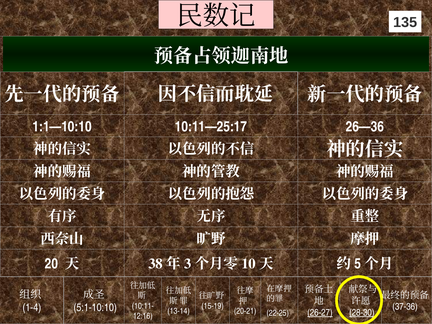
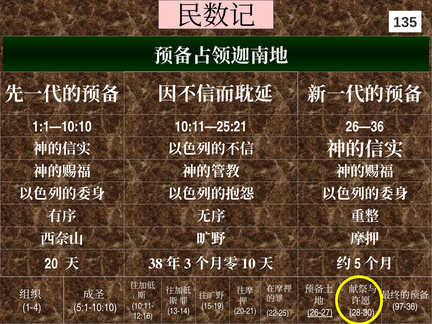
10:11—25:17: 10:11—25:17 -> 10:11—25:21
37-36: 37-36 -> 97-36
28-30 underline: present -> none
